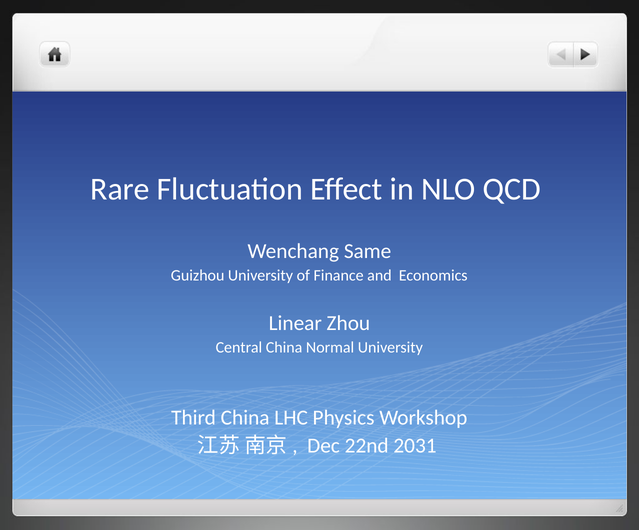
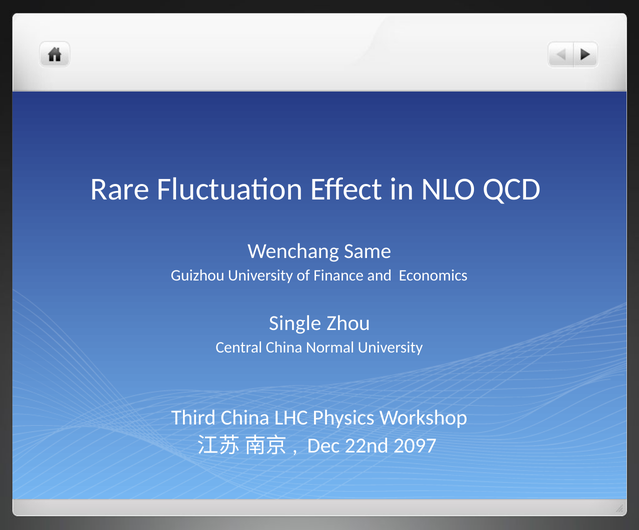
Linear: Linear -> Single
2031: 2031 -> 2097
